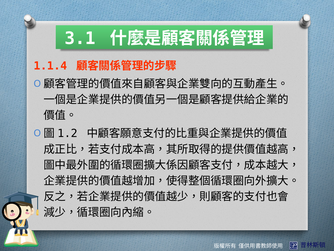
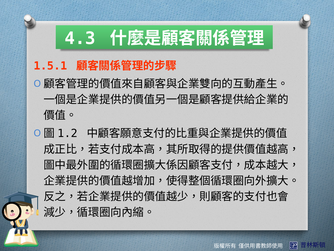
3.1: 3.1 -> 4.3
1.1.4: 1.1.4 -> 1.5.1
